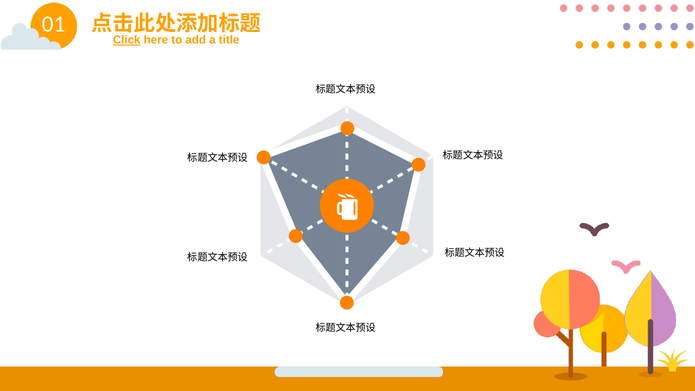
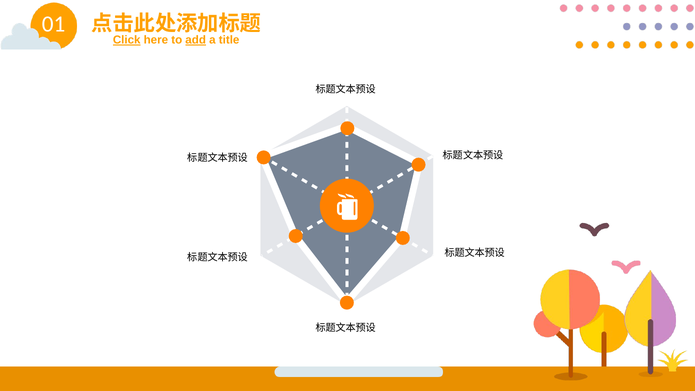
add underline: none -> present
